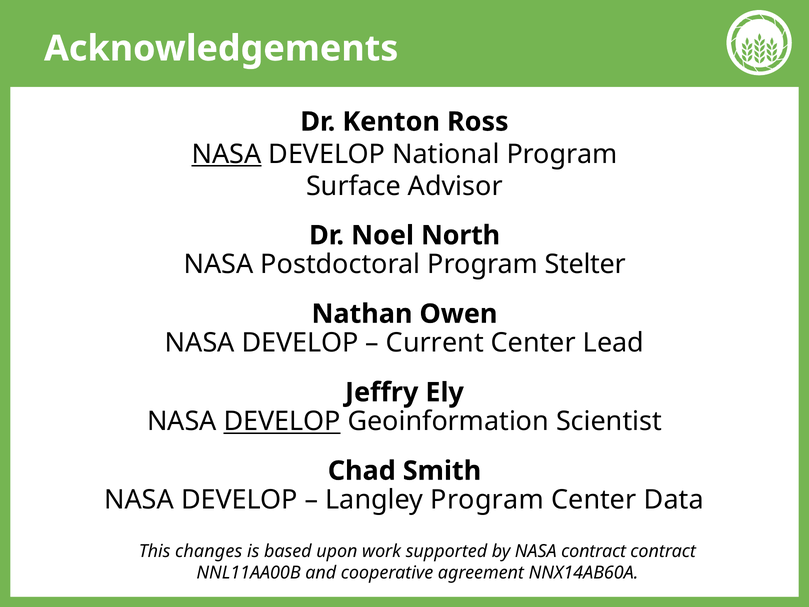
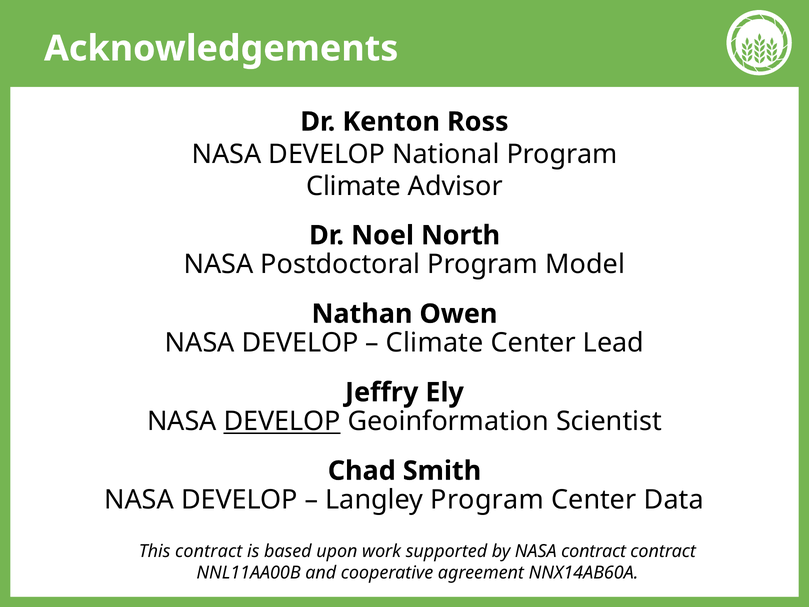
NASA at (226, 154) underline: present -> none
Surface at (354, 186): Surface -> Climate
Stelter: Stelter -> Model
Current at (435, 343): Current -> Climate
This changes: changes -> contract
